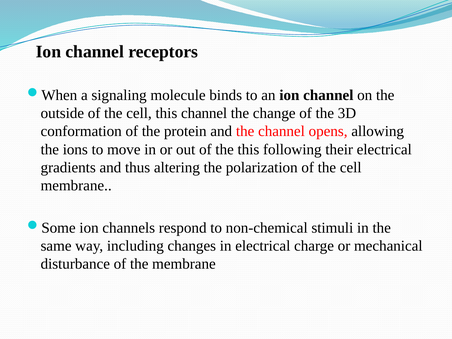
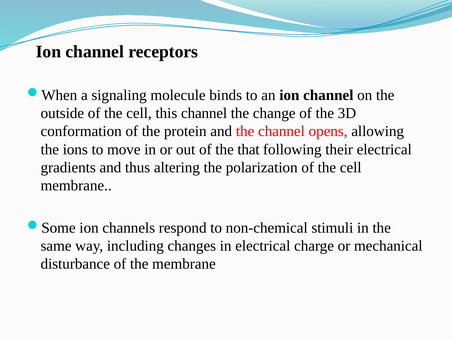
the this: this -> that
